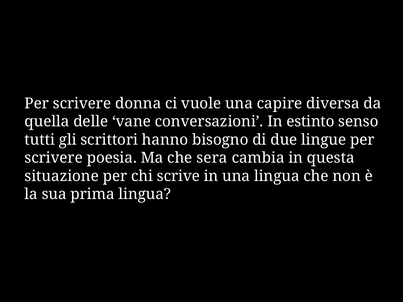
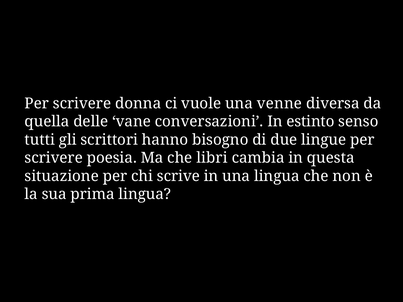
capire: capire -> venne
sera: sera -> libri
